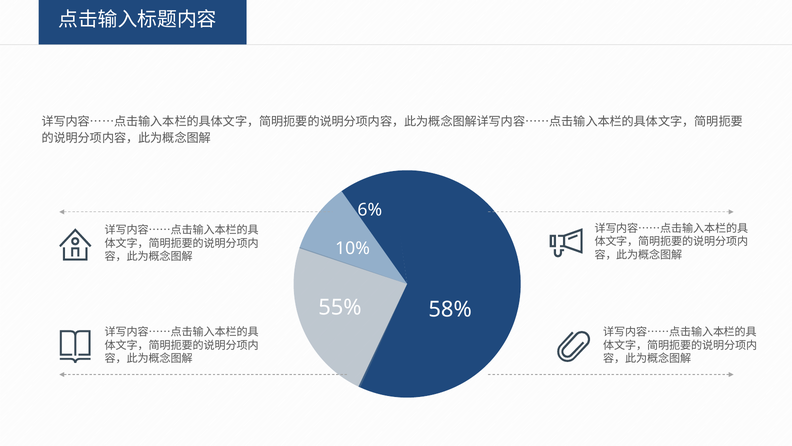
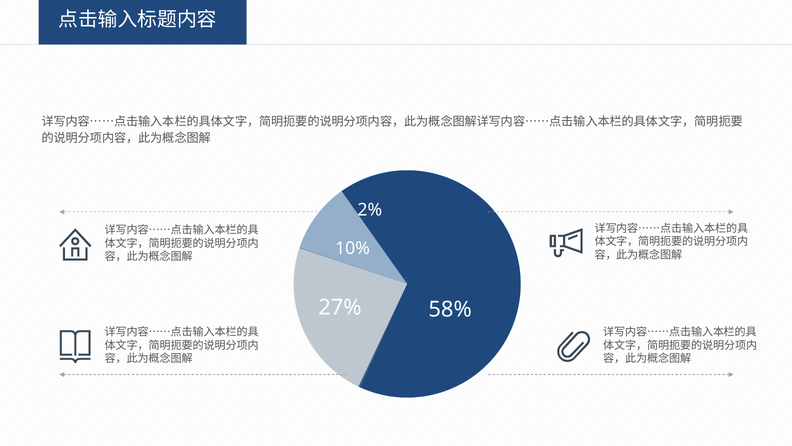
6%: 6% -> 2%
55%: 55% -> 27%
